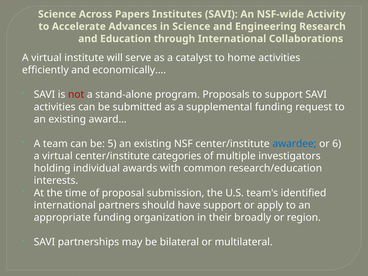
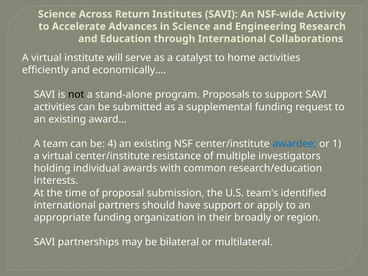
Papers: Papers -> Return
not colour: red -> black
5: 5 -> 4
6: 6 -> 1
categories: categories -> resistance
